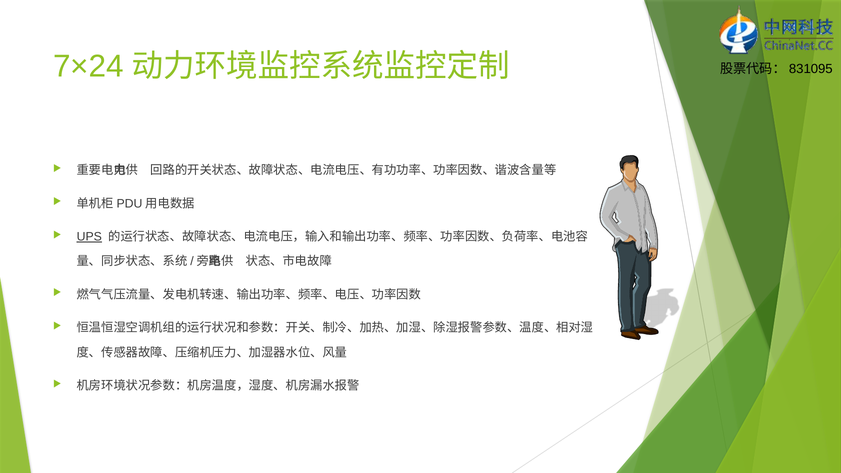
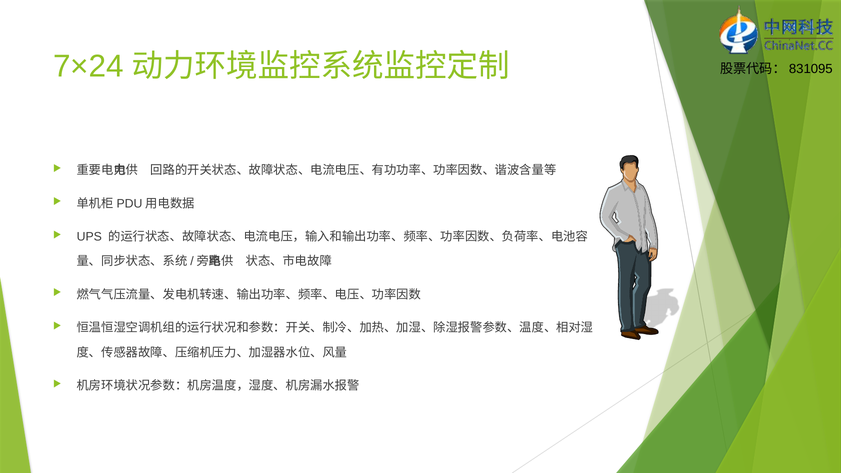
UPS underline: present -> none
